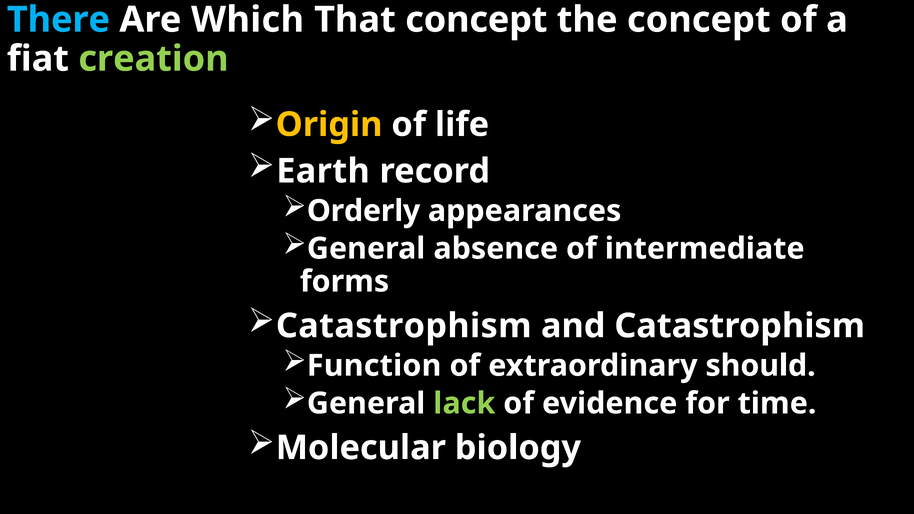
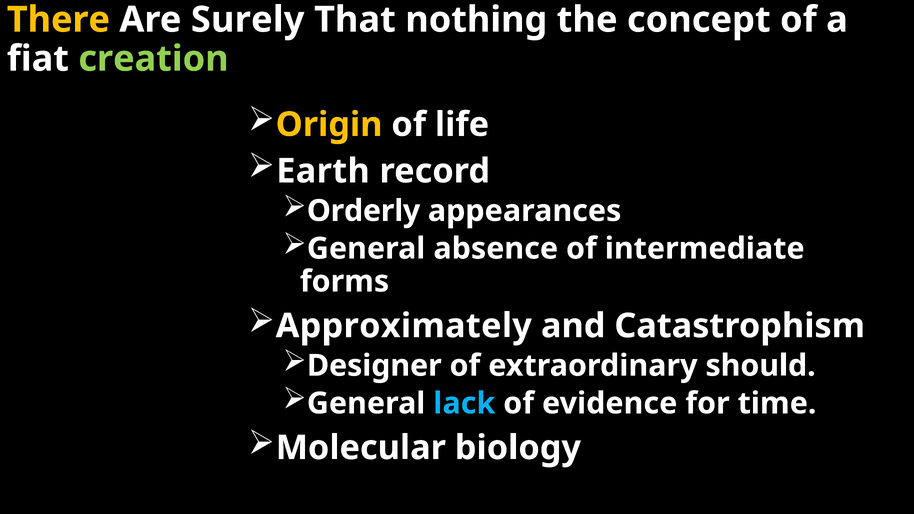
There colour: light blue -> yellow
Which: Which -> Surely
That concept: concept -> nothing
Catastrophism at (404, 326): Catastrophism -> Approximately
Function: Function -> Designer
lack colour: light green -> light blue
